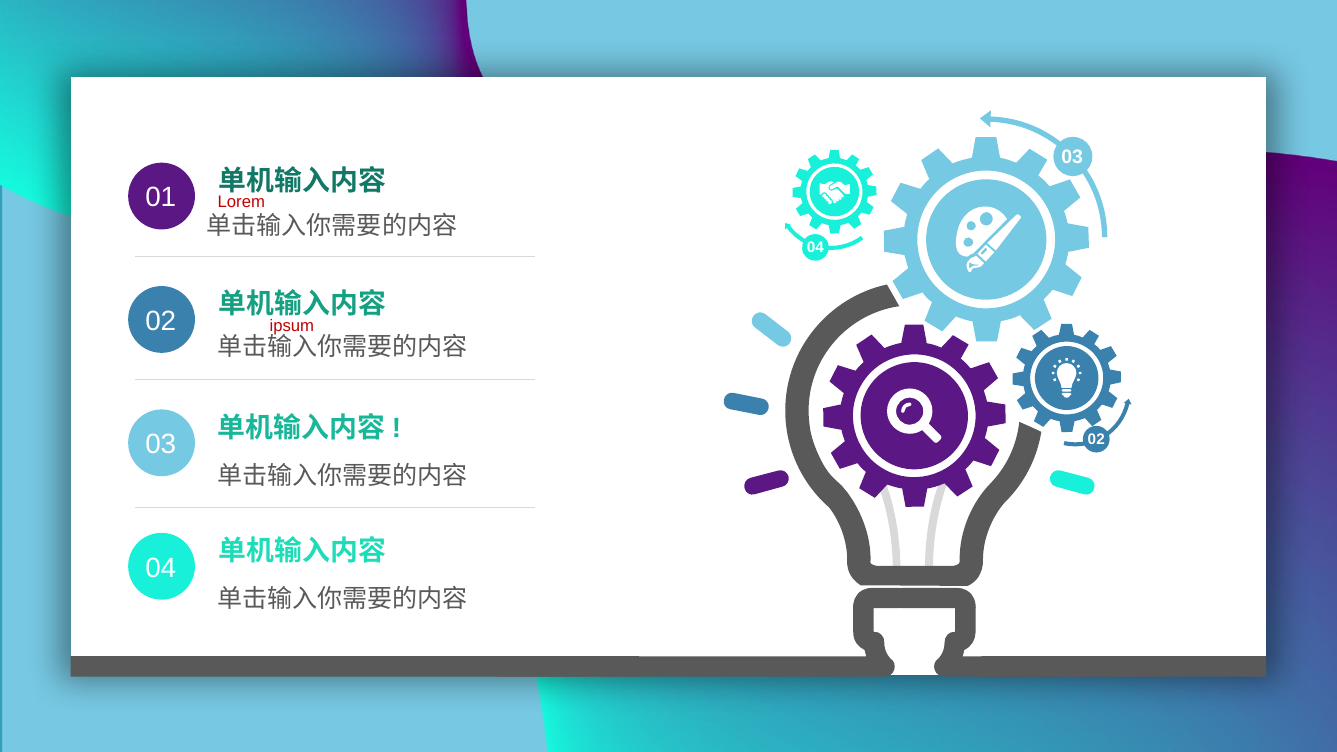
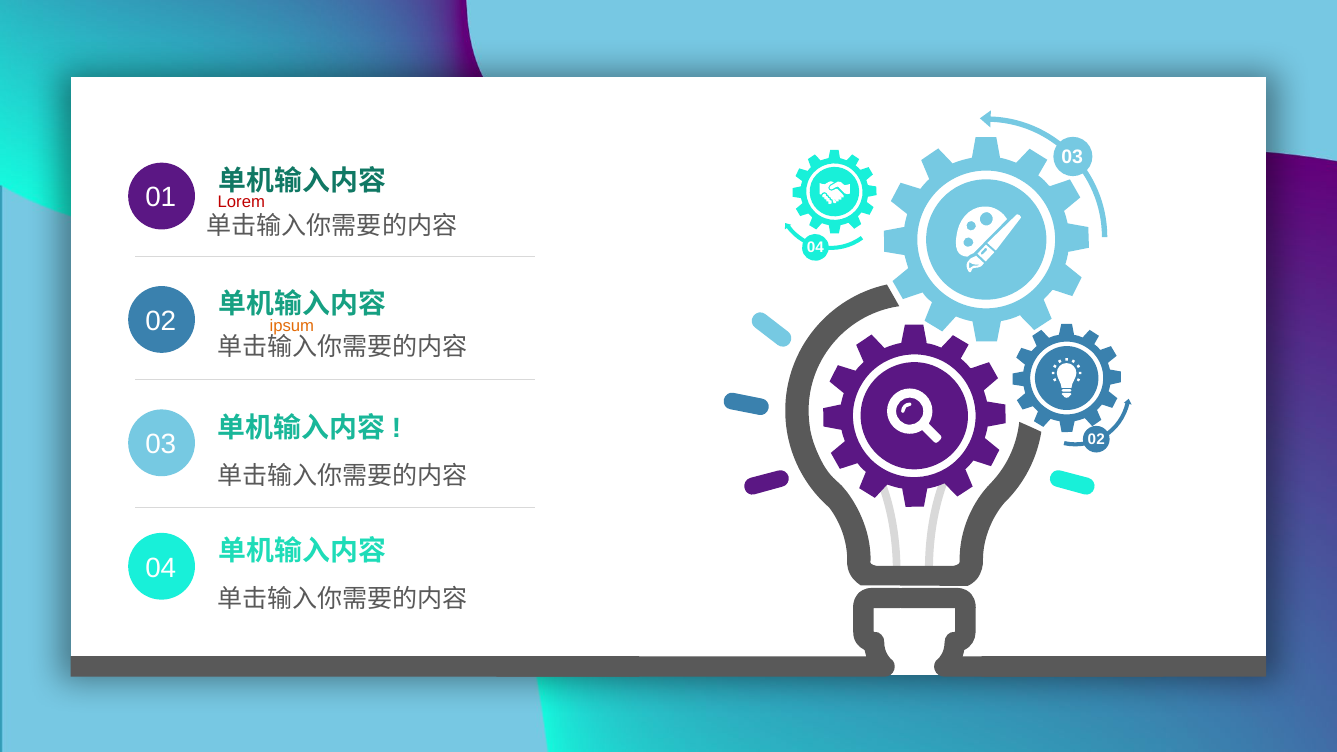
ipsum at (292, 326) colour: red -> orange
